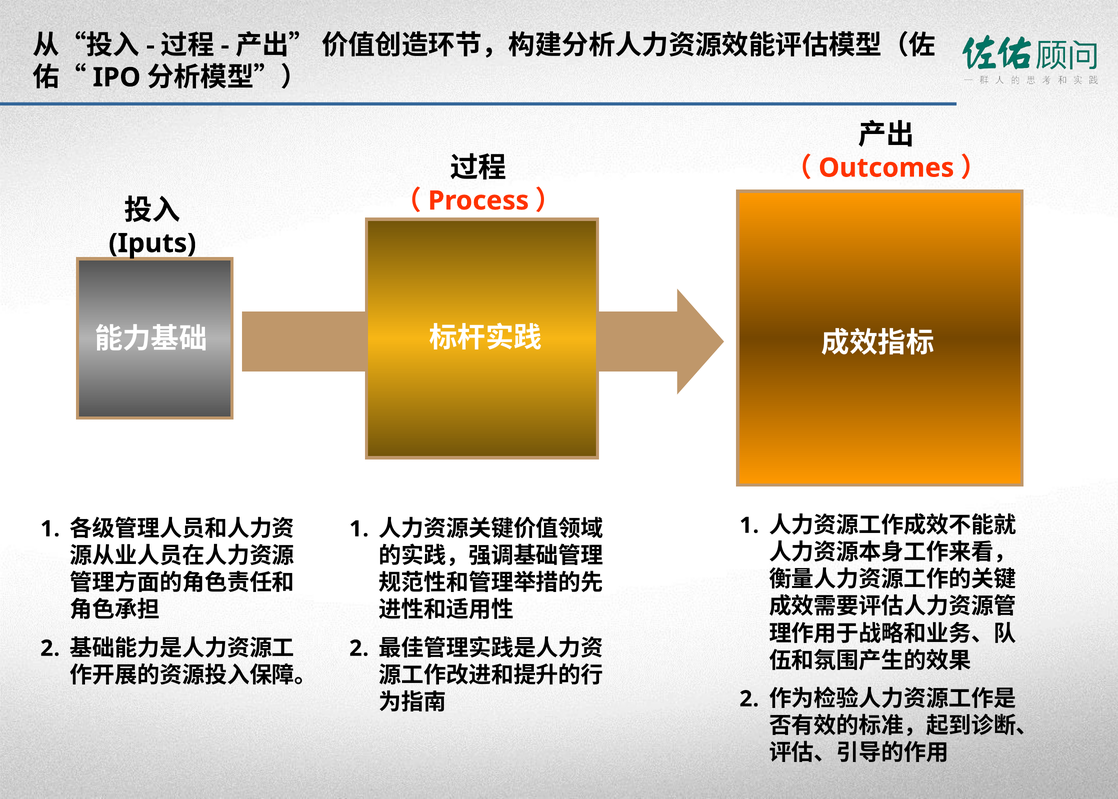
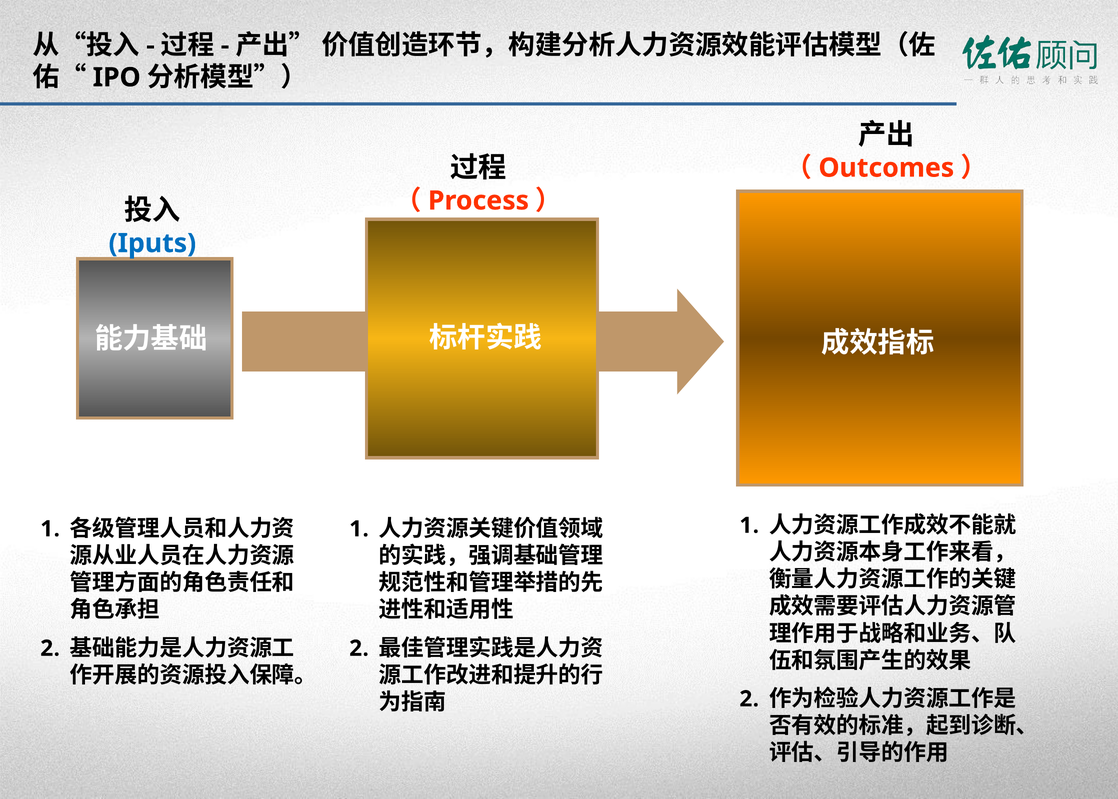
Iputs colour: black -> blue
